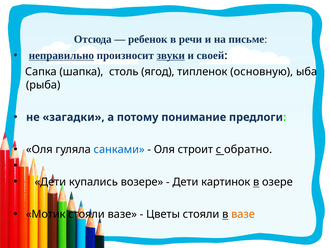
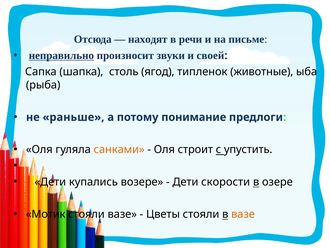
ребенок: ребенок -> находят
звуки underline: present -> none
основную: основную -> животные
загадки: загадки -> раньше
санками colour: blue -> orange
обратно: обратно -> упустить
картинок: картинок -> скорости
